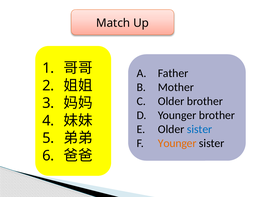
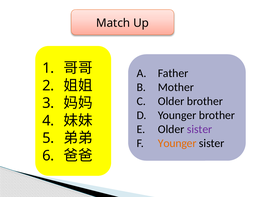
sister at (200, 129) colour: blue -> purple
